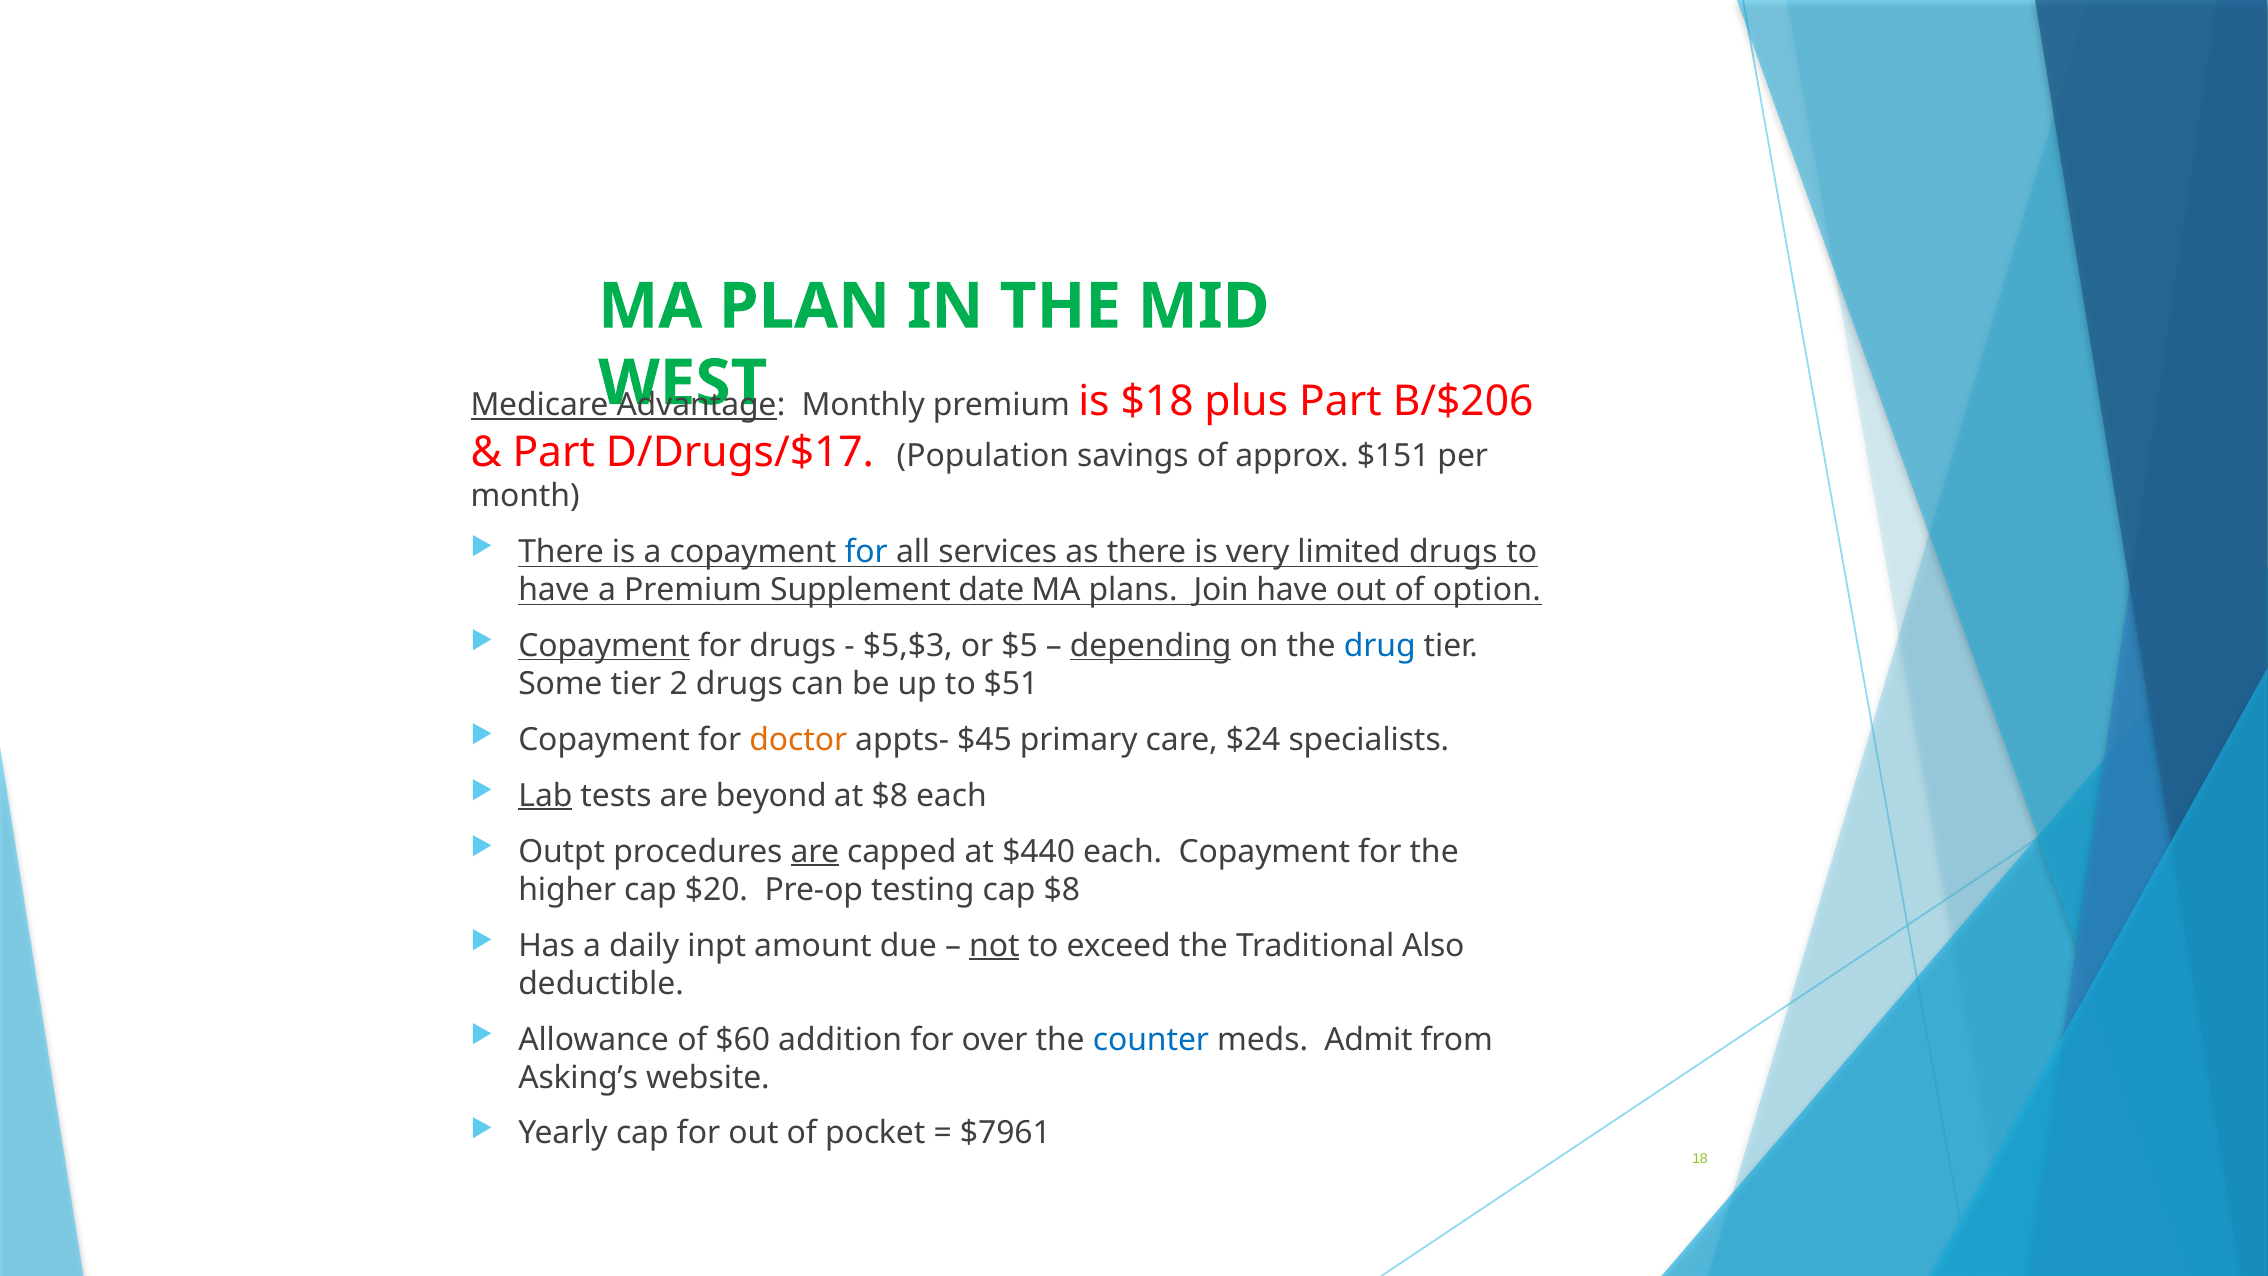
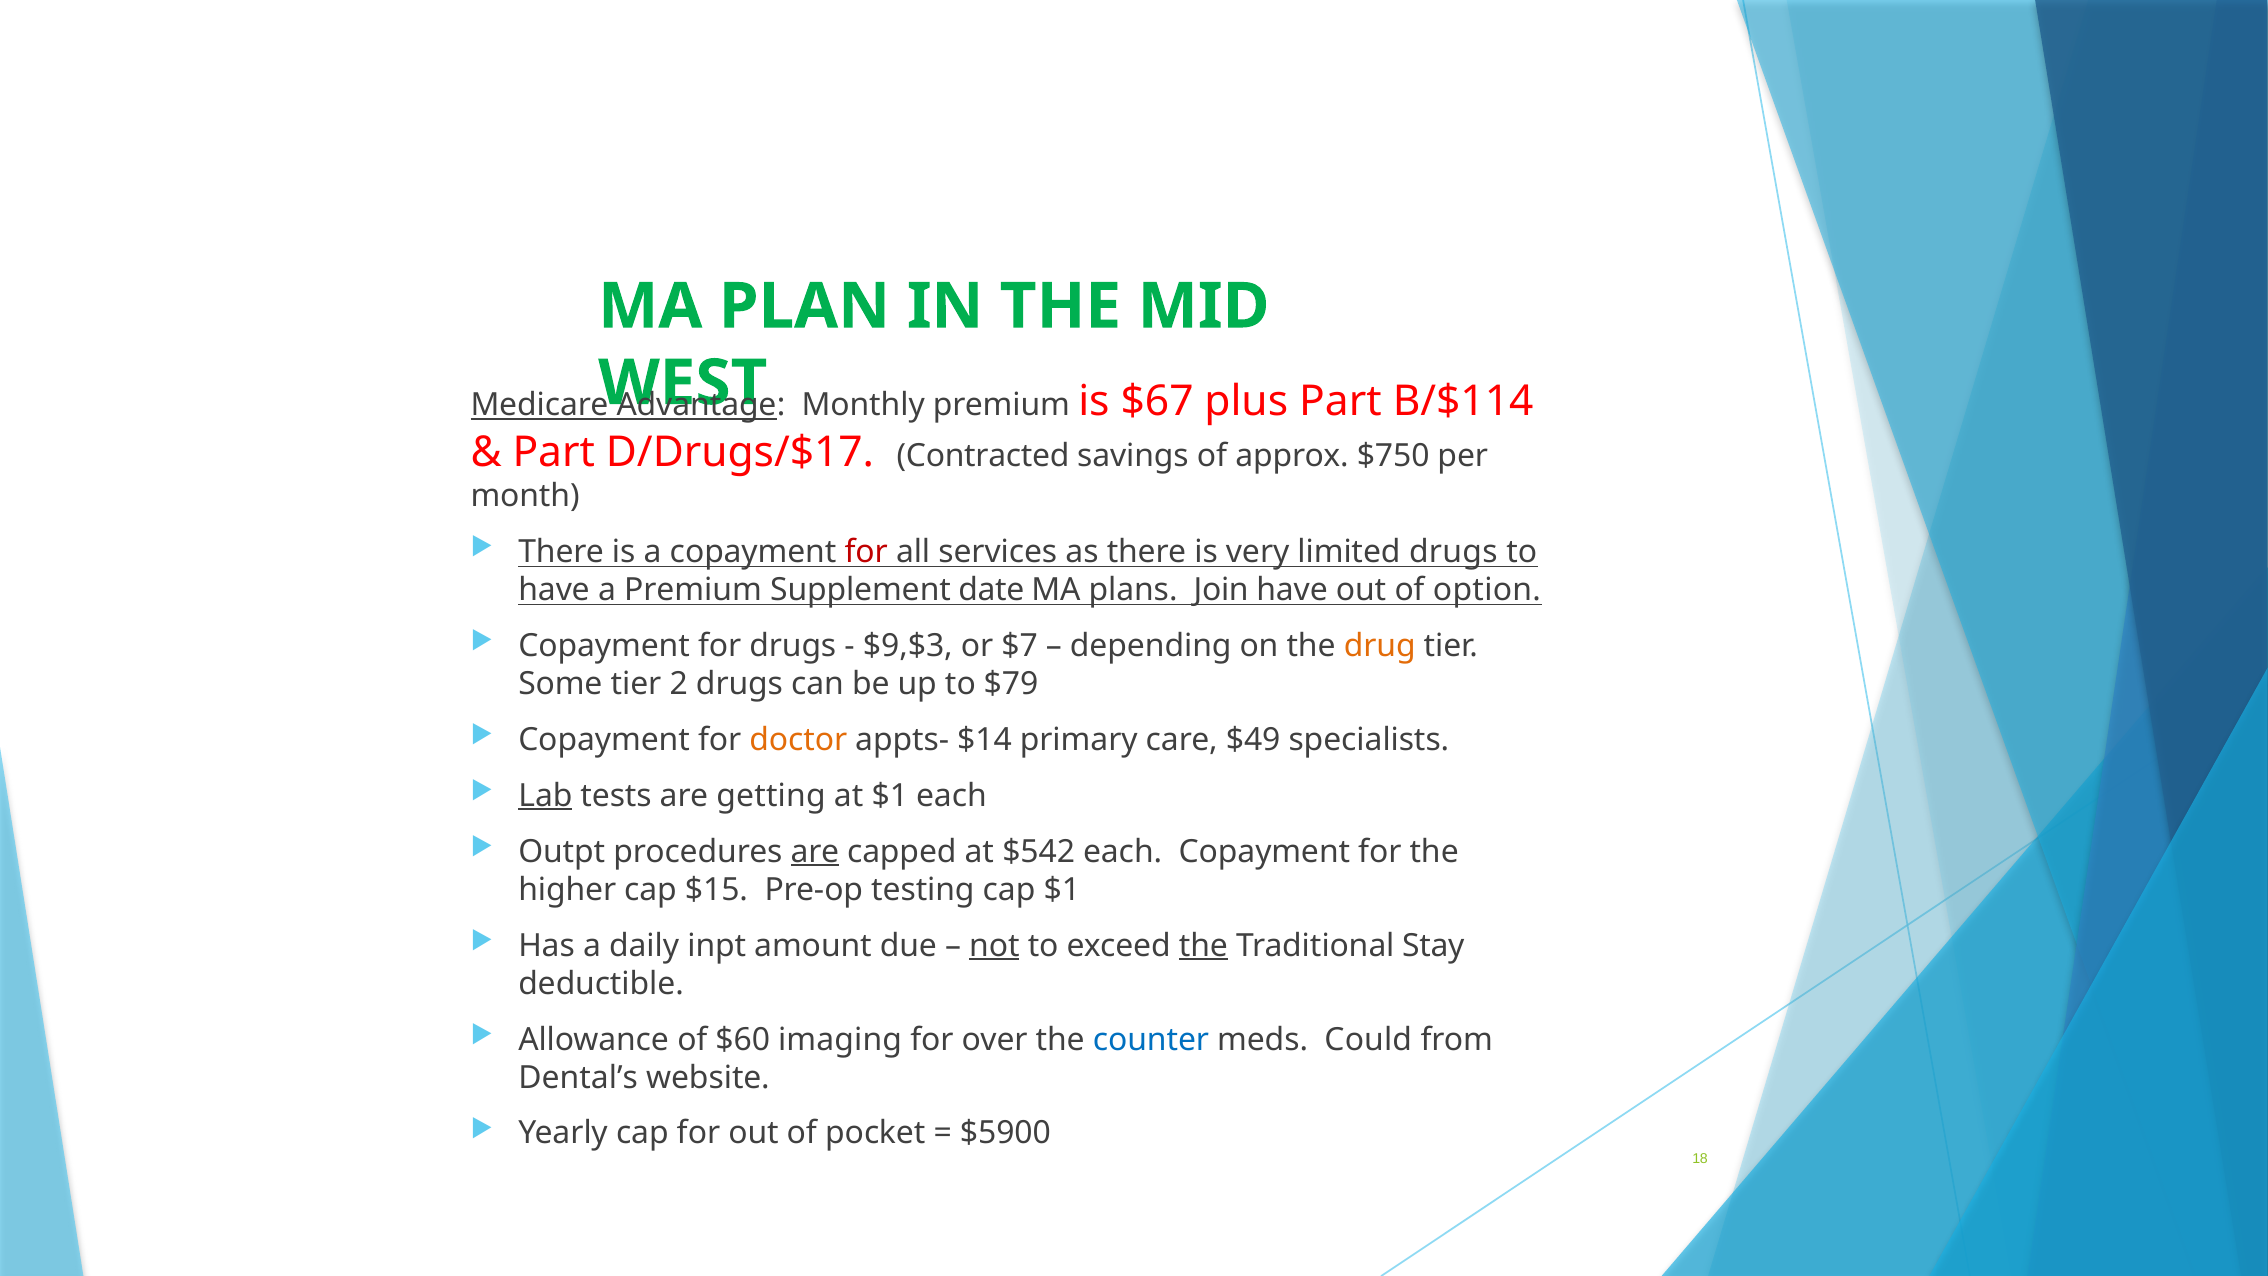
$18: $18 -> $67
B/$206: B/$206 -> B/$114
Population: Population -> Contracted
$151: $151 -> $750
for at (866, 552) colour: blue -> red
Copayment at (604, 646) underline: present -> none
$5,$3: $5,$3 -> $9,$3
$5: $5 -> $7
depending underline: present -> none
drug colour: blue -> orange
$51: $51 -> $79
$45: $45 -> $14
$24: $24 -> $49
beyond: beyond -> getting
at $8: $8 -> $1
$440: $440 -> $542
$20: $20 -> $15
cap $8: $8 -> $1
the at (1203, 945) underline: none -> present
Also: Also -> Stay
addition: addition -> imaging
Admit: Admit -> Could
Asking’s: Asking’s -> Dental’s
$7961: $7961 -> $5900
